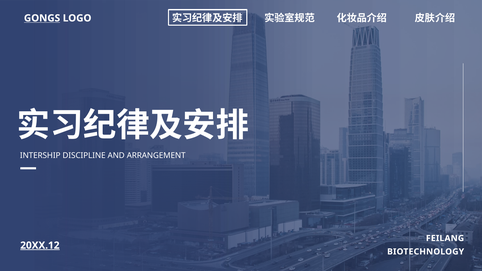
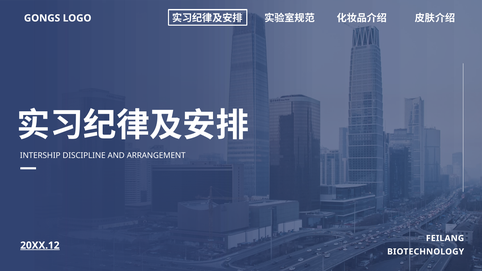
GONGS underline: present -> none
